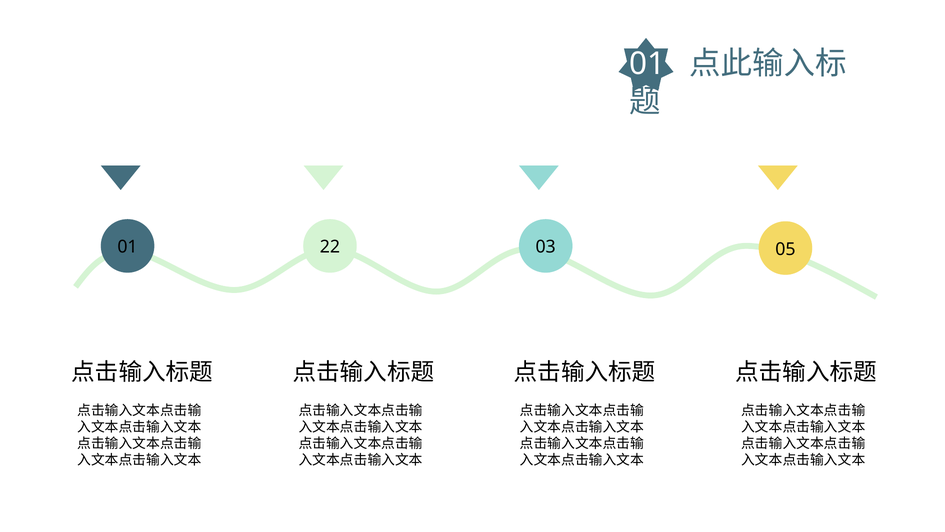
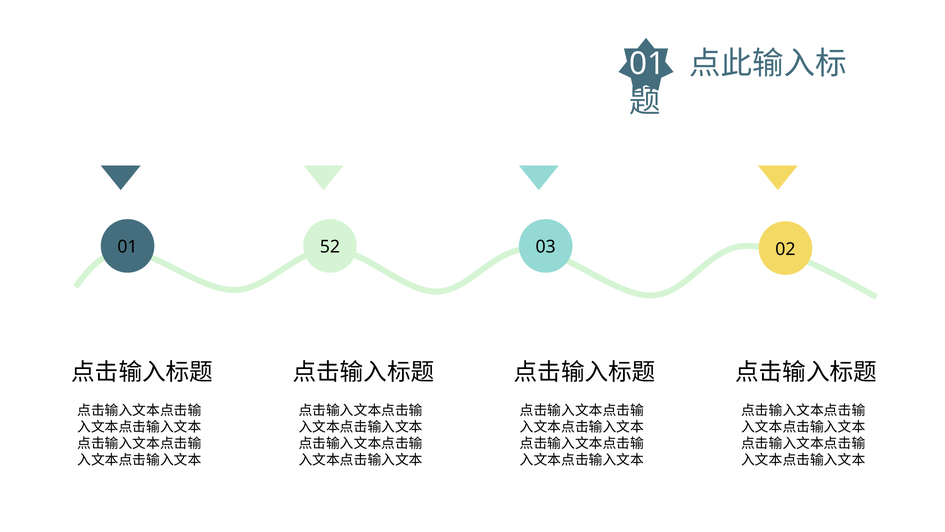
22: 22 -> 52
05: 05 -> 02
